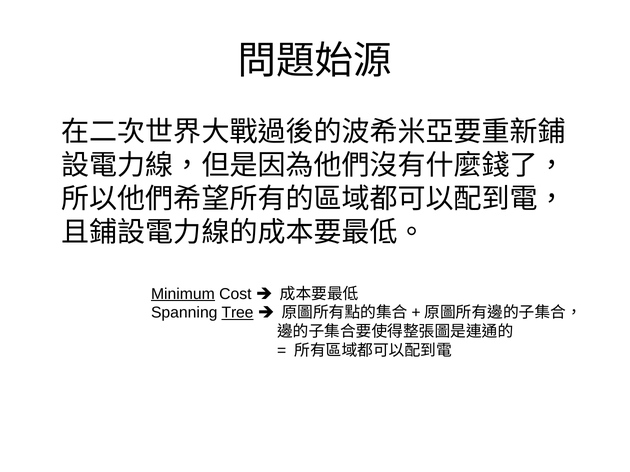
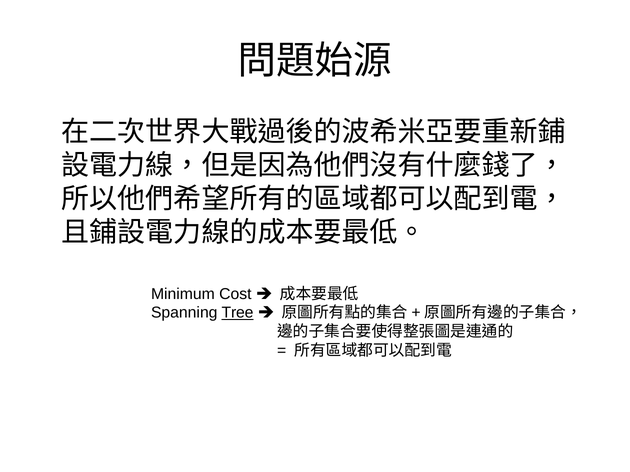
Minimum underline: present -> none
